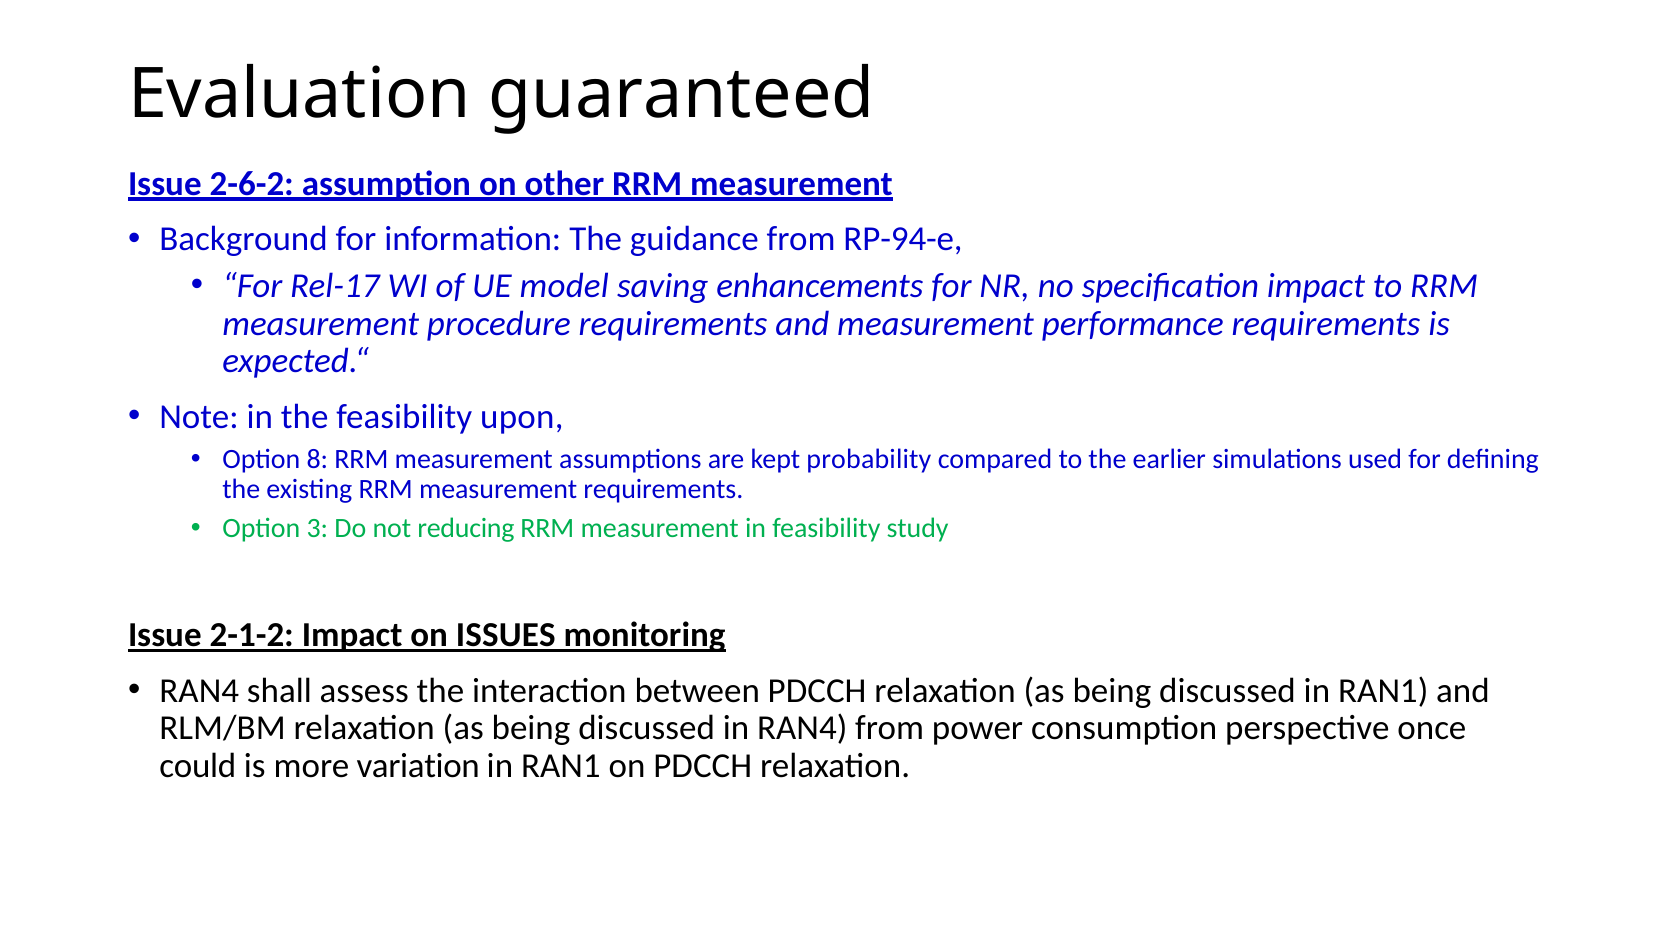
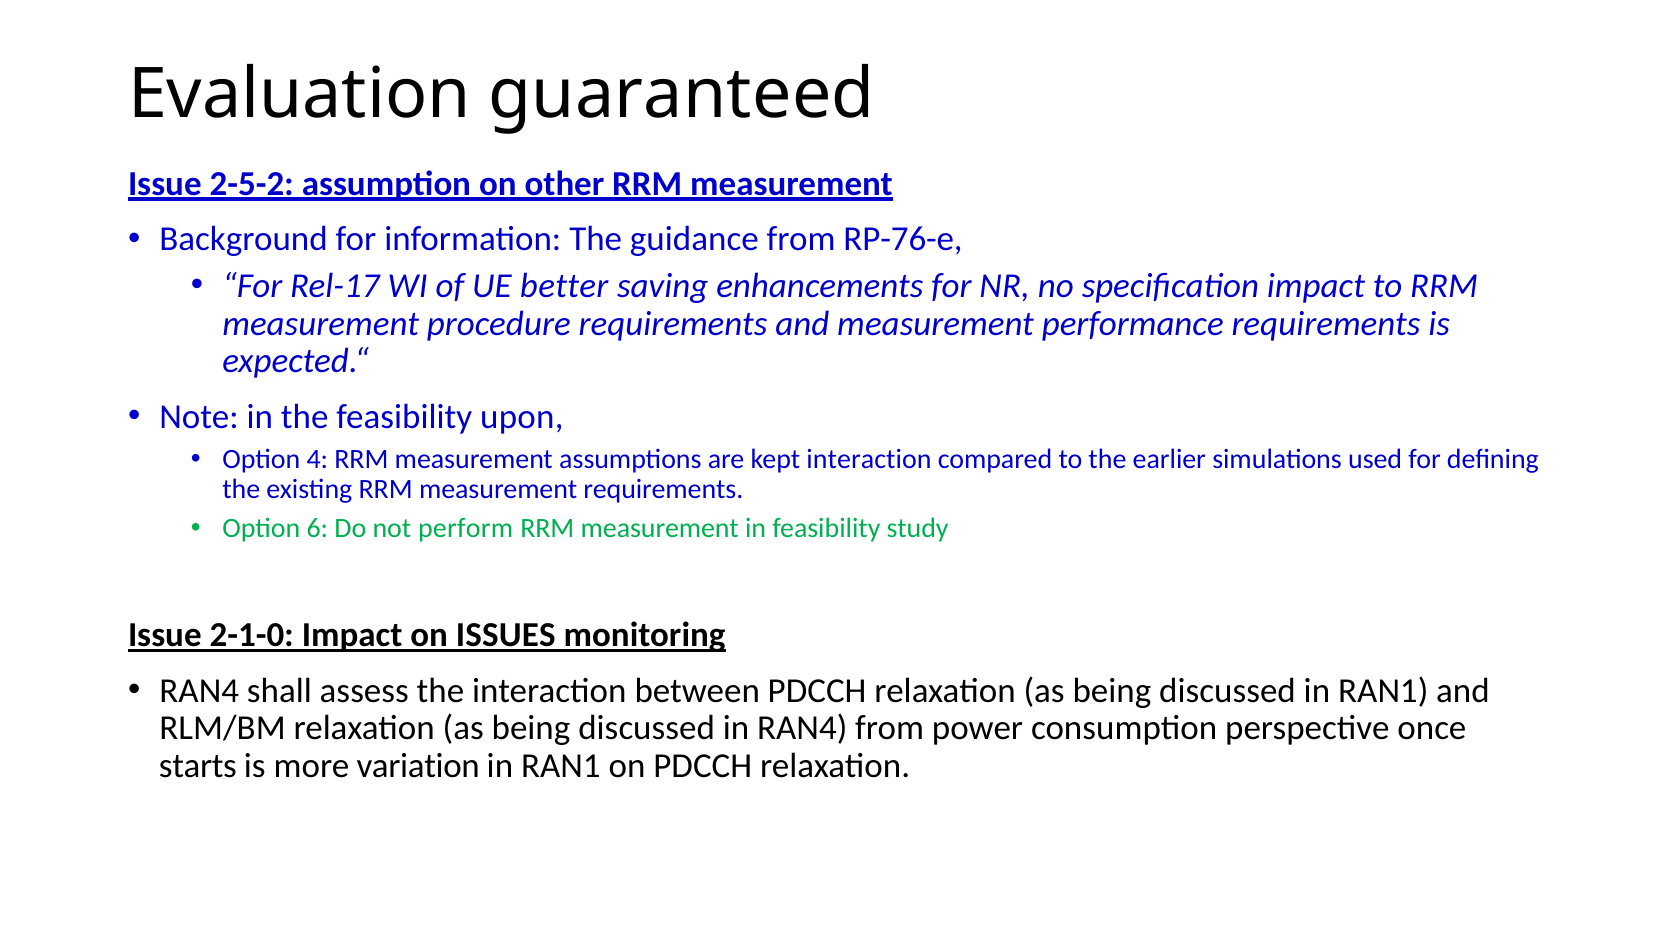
2-6-2: 2-6-2 -> 2-5-2
RP-94-e: RP-94-e -> RP-76-e
model: model -> better
8: 8 -> 4
kept probability: probability -> interaction
3: 3 -> 6
reducing: reducing -> perform
2-1-2: 2-1-2 -> 2-1-0
could: could -> starts
